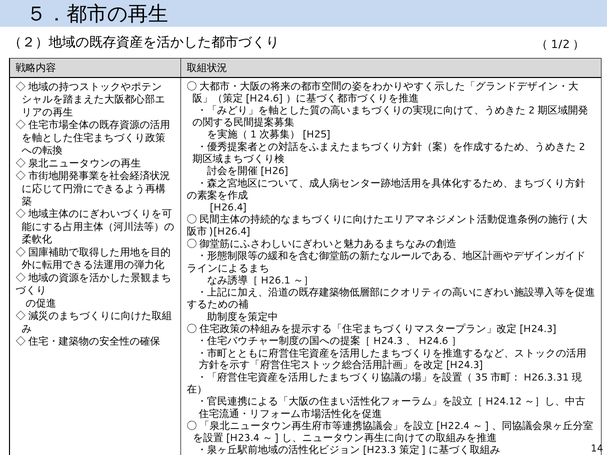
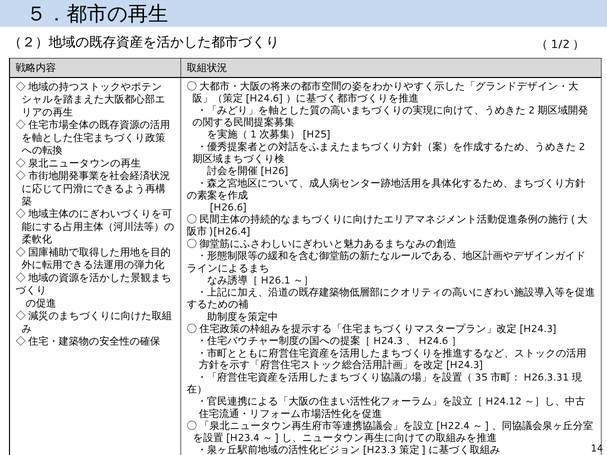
H26.4: H26.4 -> H26.6
